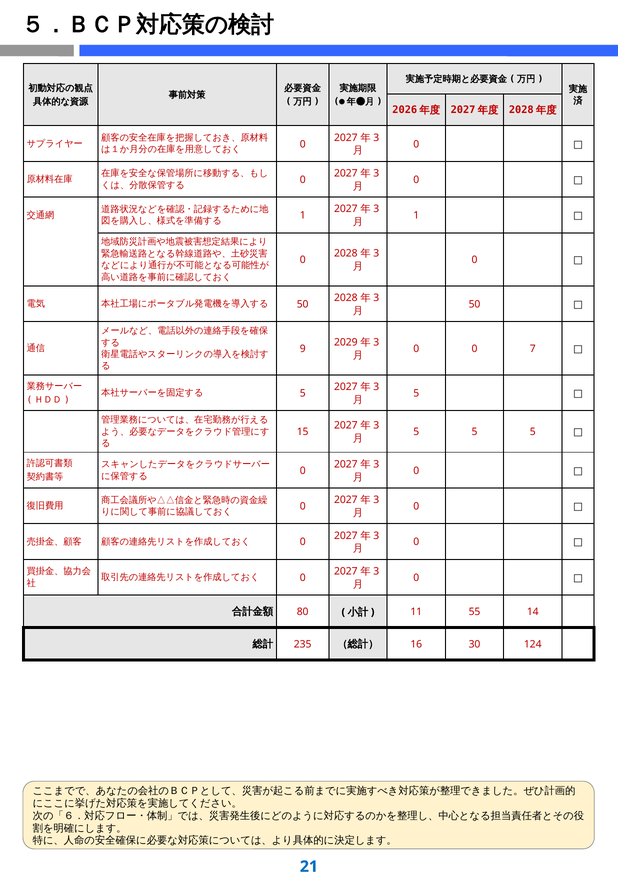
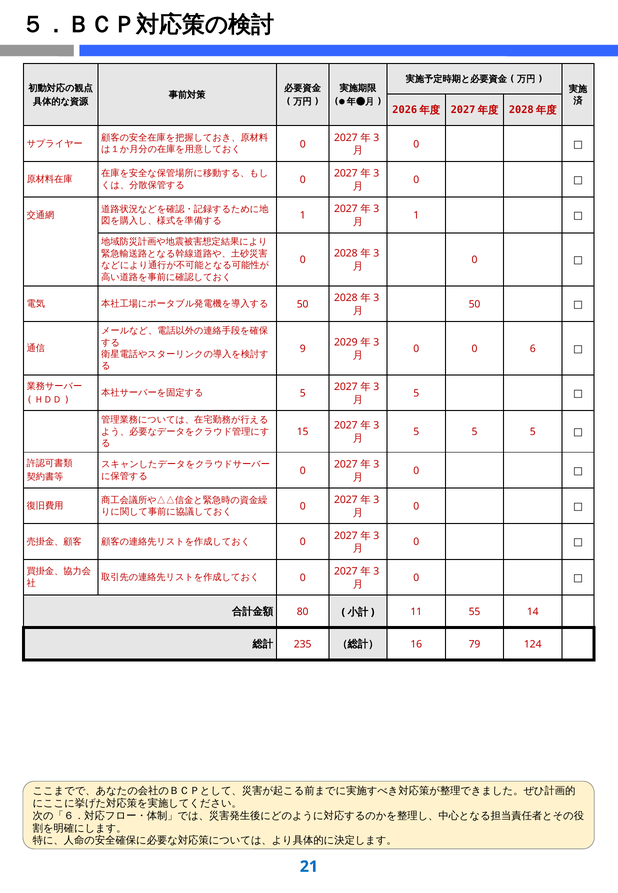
7: 7 -> 6
30: 30 -> 79
